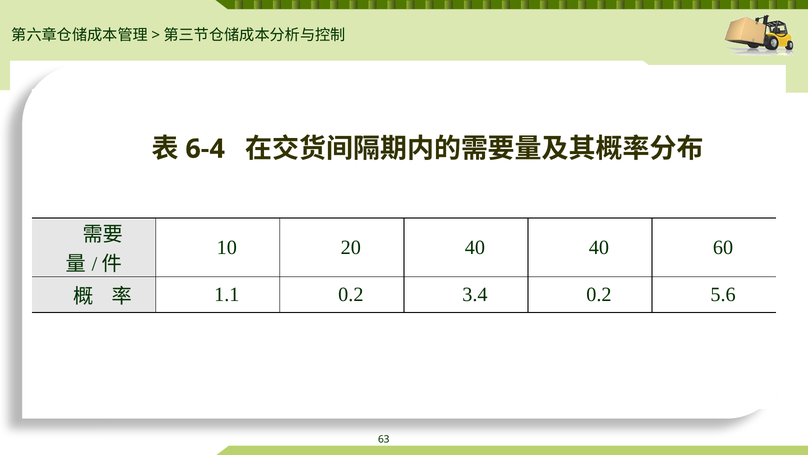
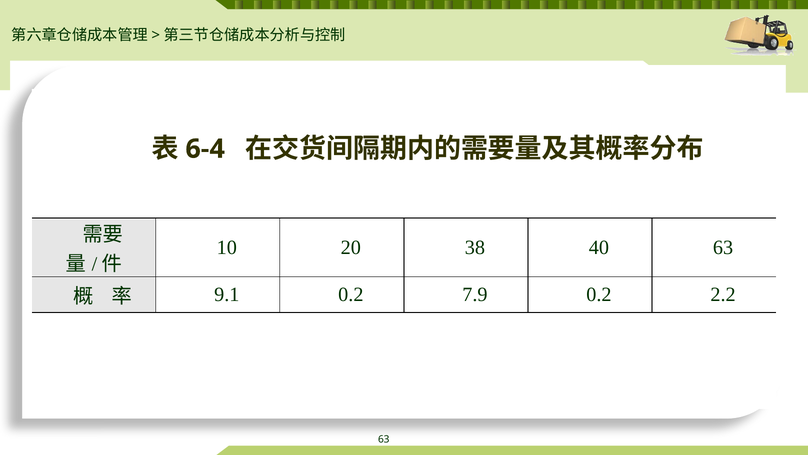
20 40: 40 -> 38
40 60: 60 -> 63
1.1: 1.1 -> 9.1
3.4: 3.4 -> 7.9
5.6: 5.6 -> 2.2
